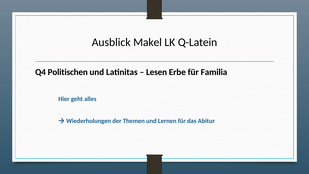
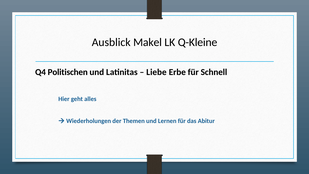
Q-Latein: Q-Latein -> Q-Kleine
Lesen: Lesen -> Liebe
Familia: Familia -> Schnell
